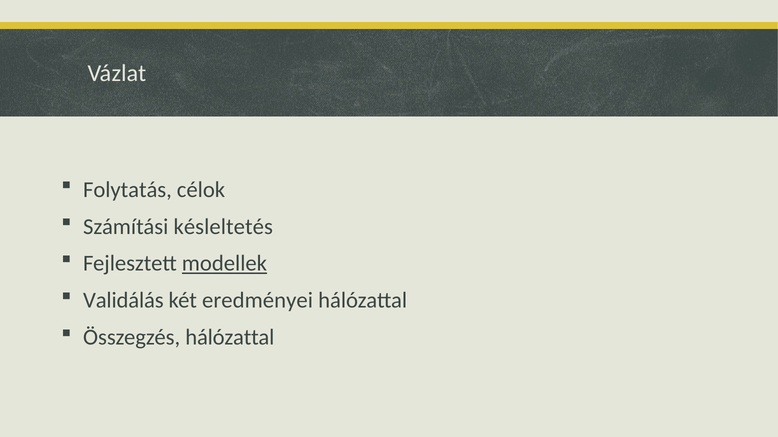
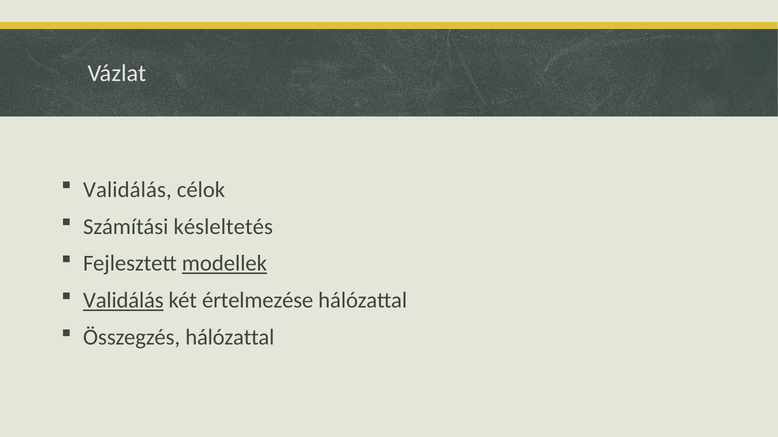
Folytatás at (127, 190): Folytatás -> Validálás
Validálás at (123, 301) underline: none -> present
eredményei: eredményei -> értelmezése
